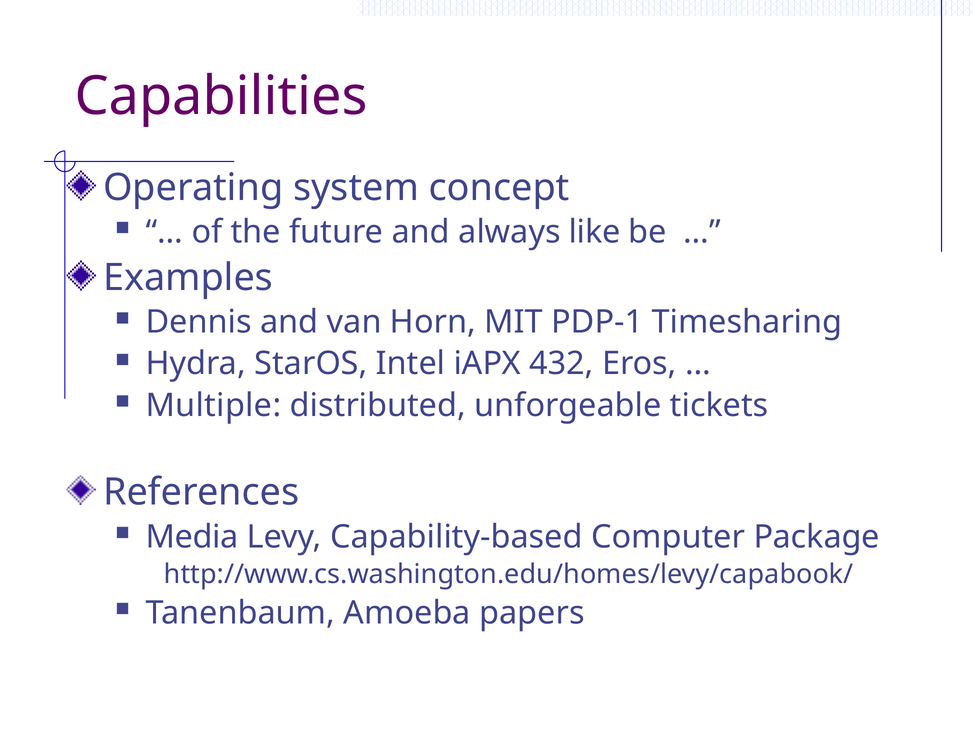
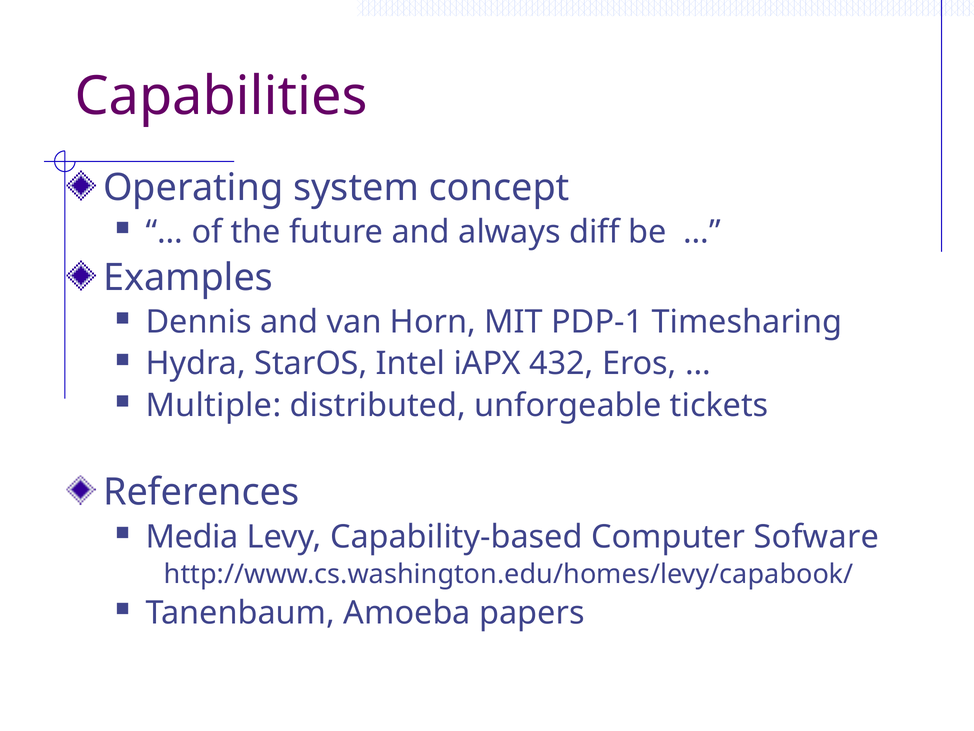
like: like -> diff
Package: Package -> Sofware
